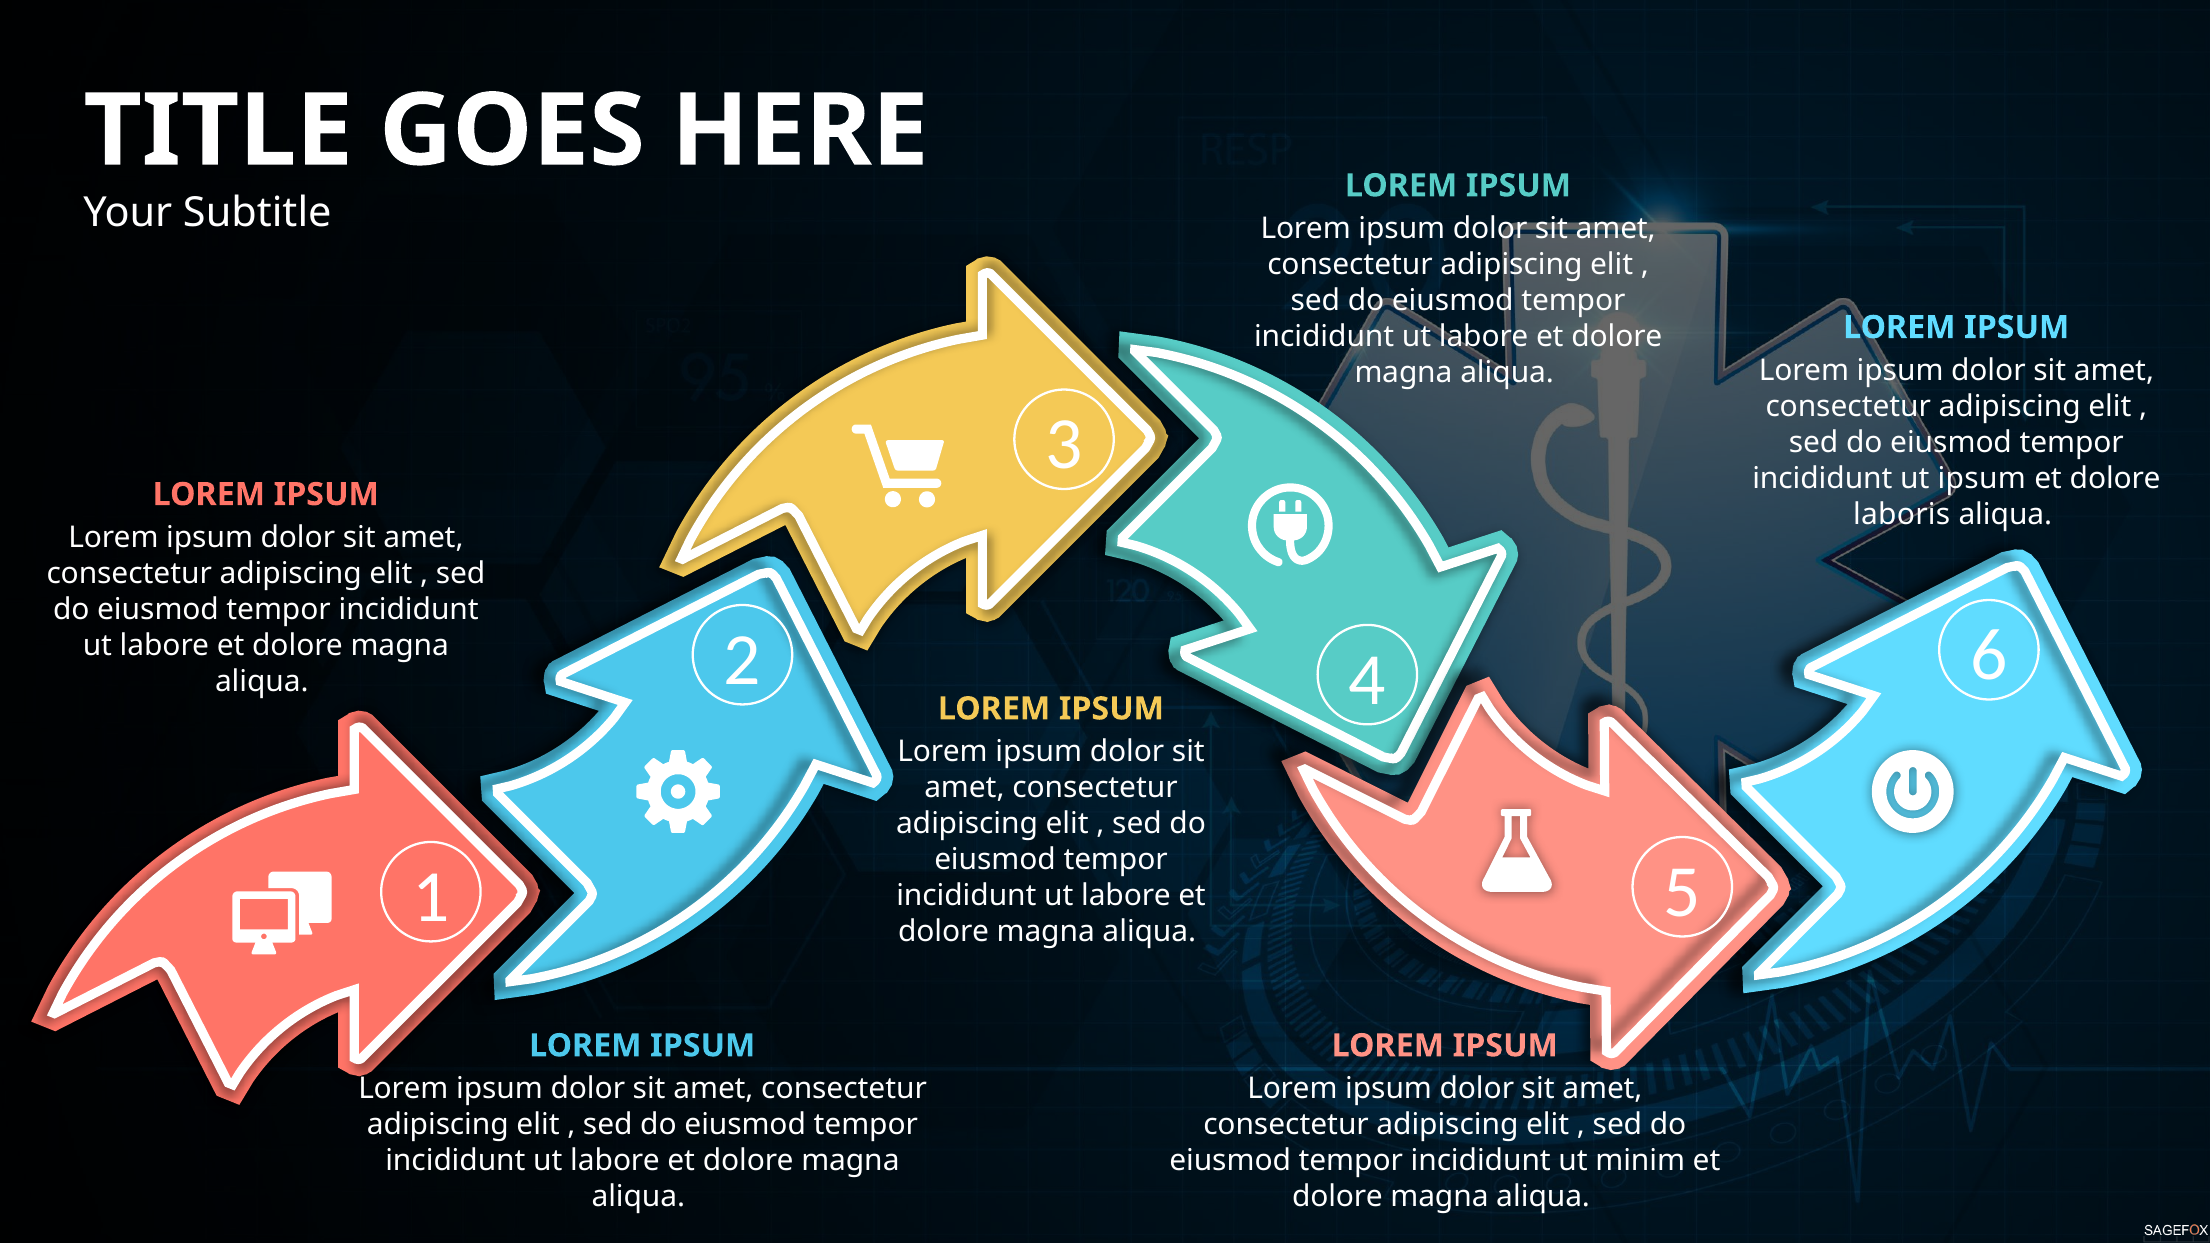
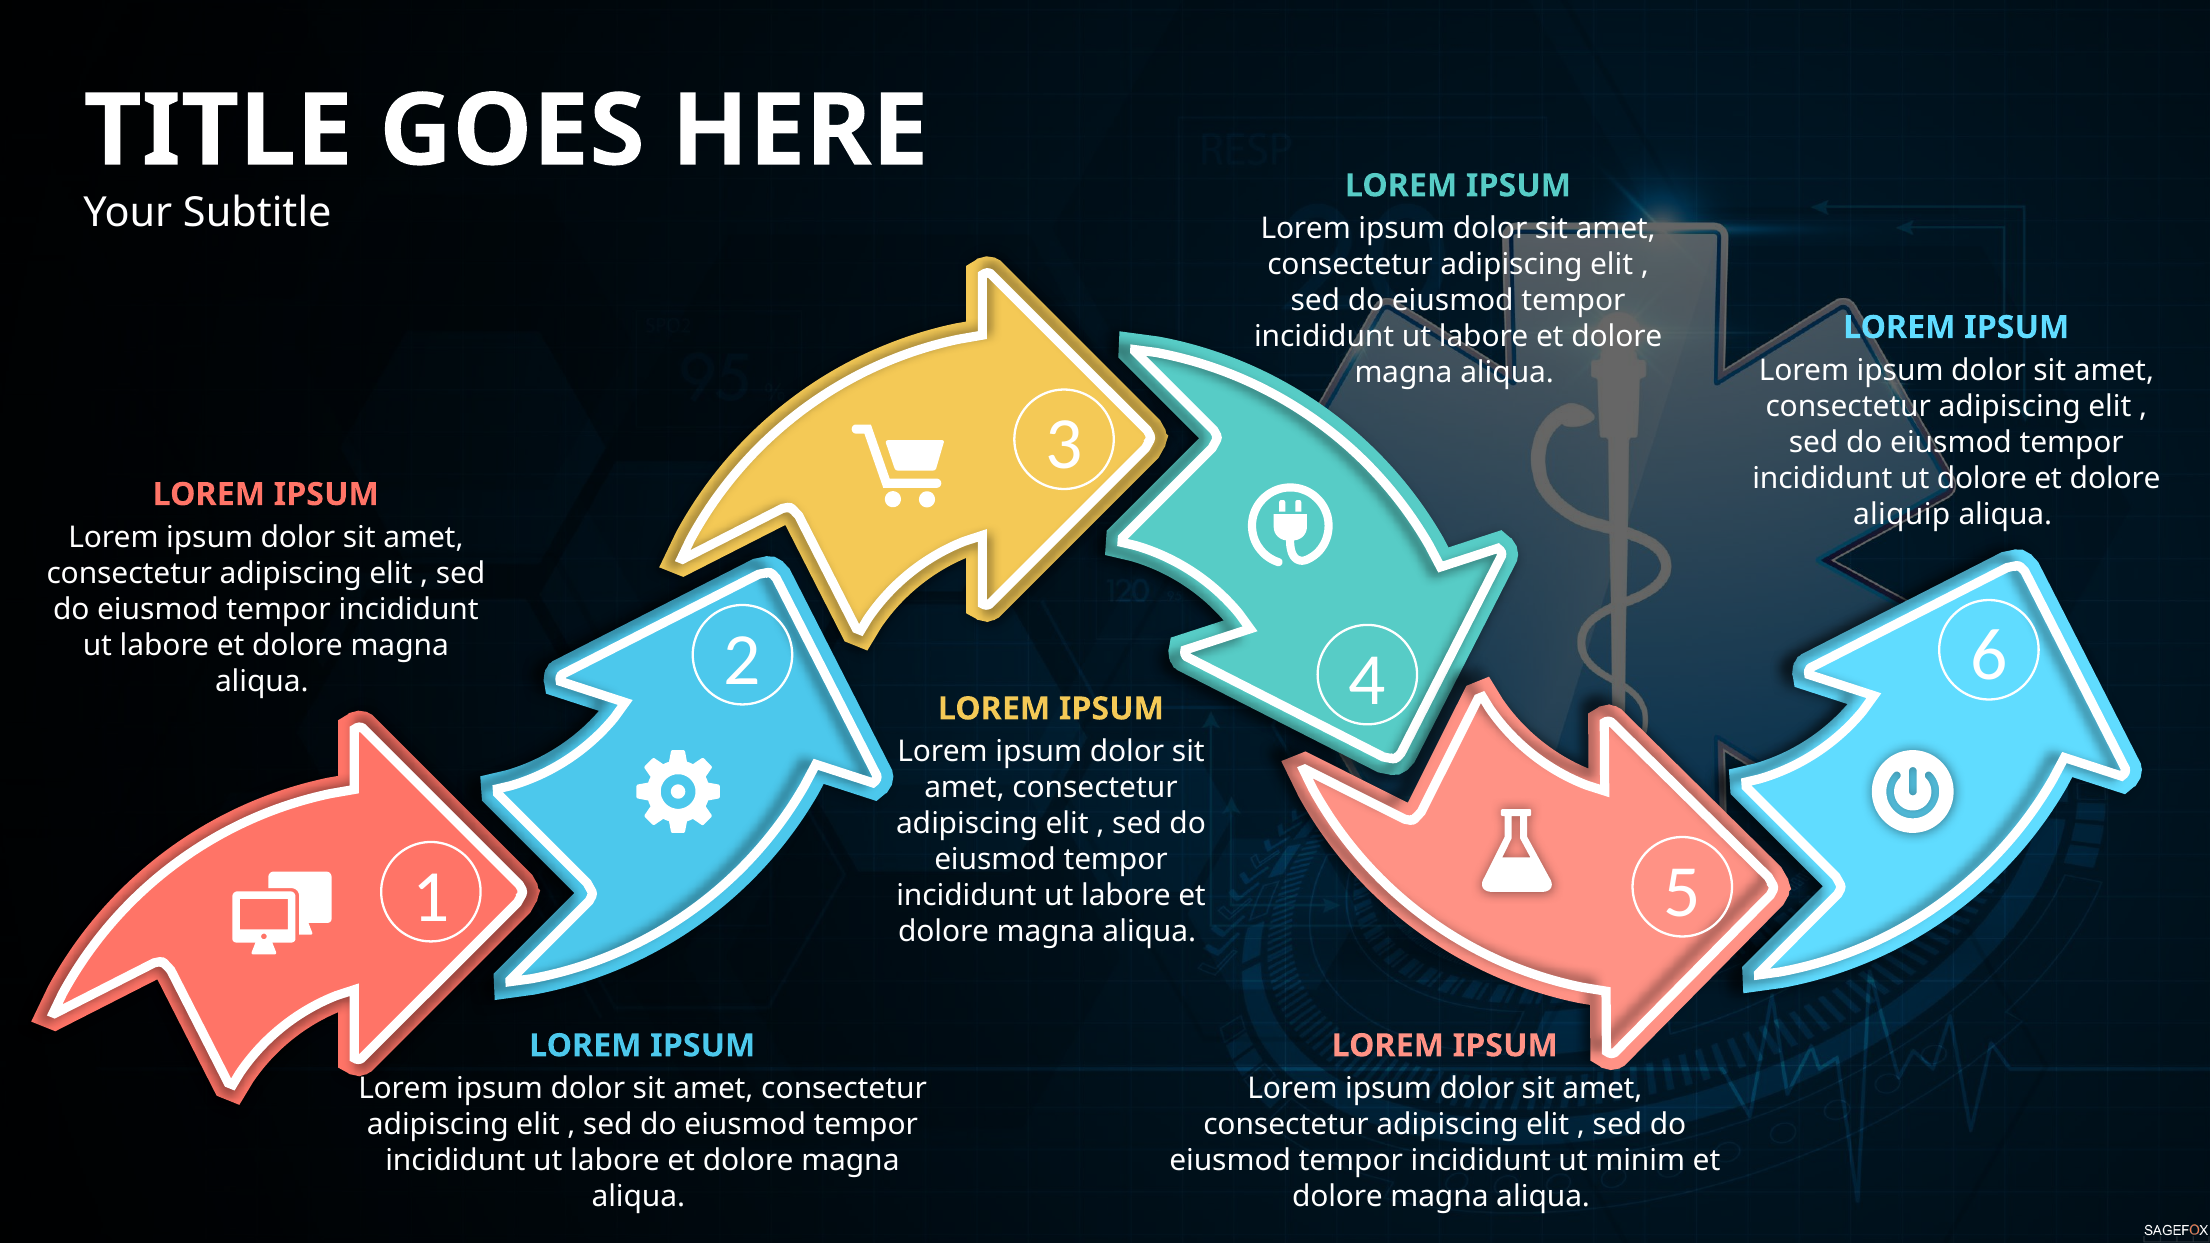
ut ipsum: ipsum -> dolore
laboris: laboris -> aliquip
